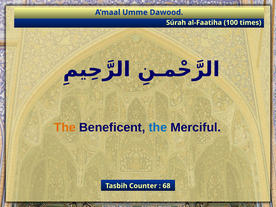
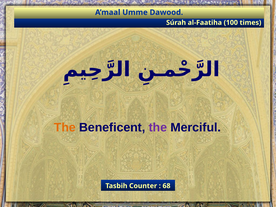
the at (158, 127) colour: blue -> purple
